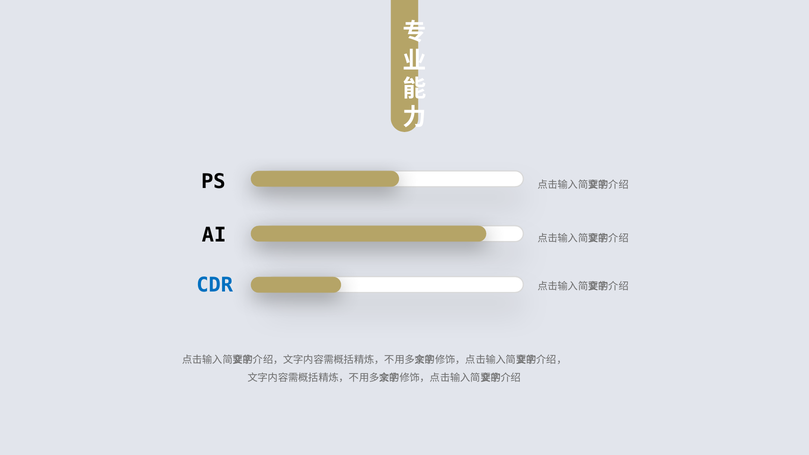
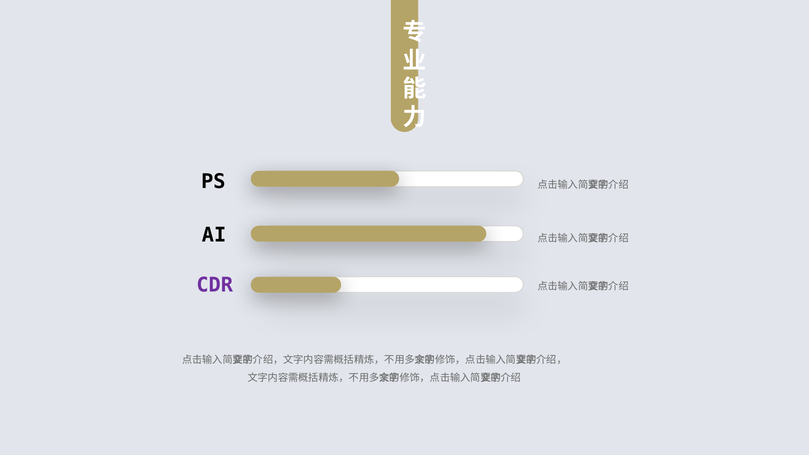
CDR colour: blue -> purple
